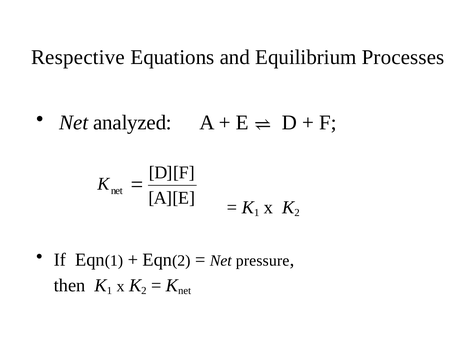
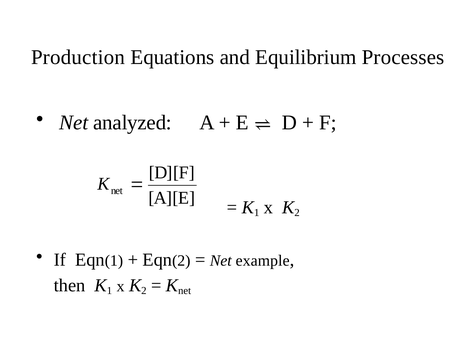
Respective: Respective -> Production
pressure: pressure -> example
